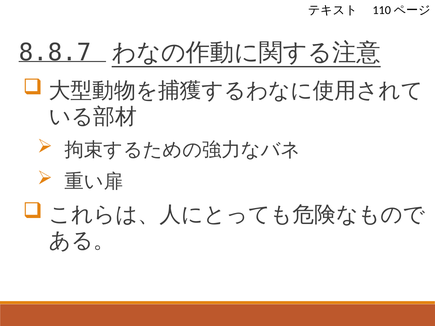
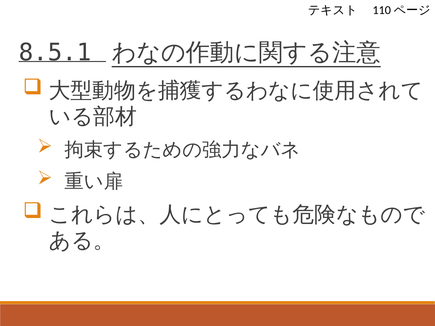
8.8.7: 8.8.7 -> 8.5.1
